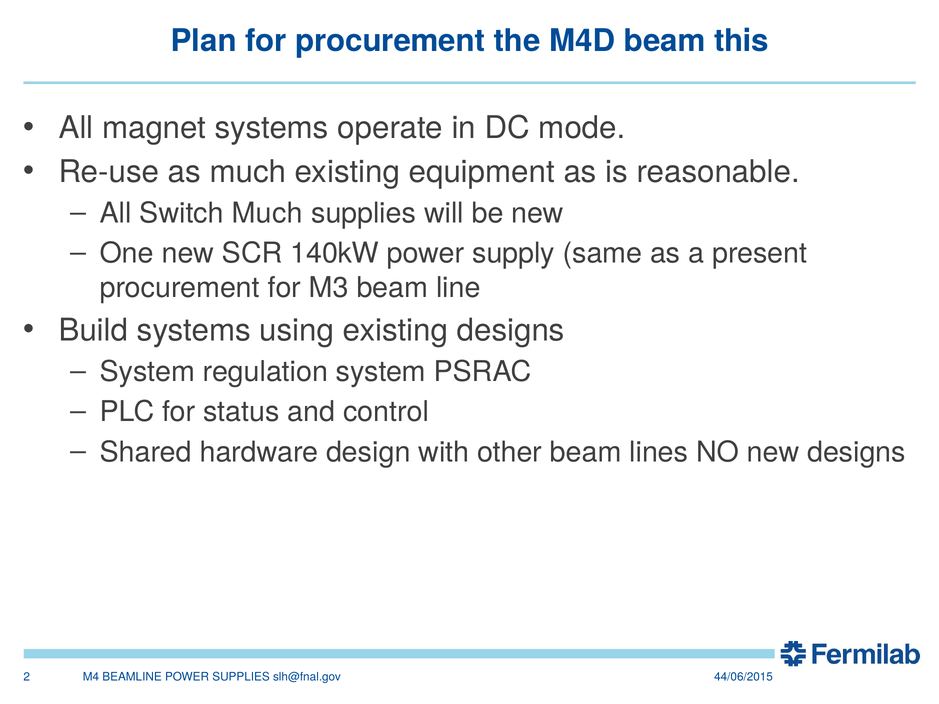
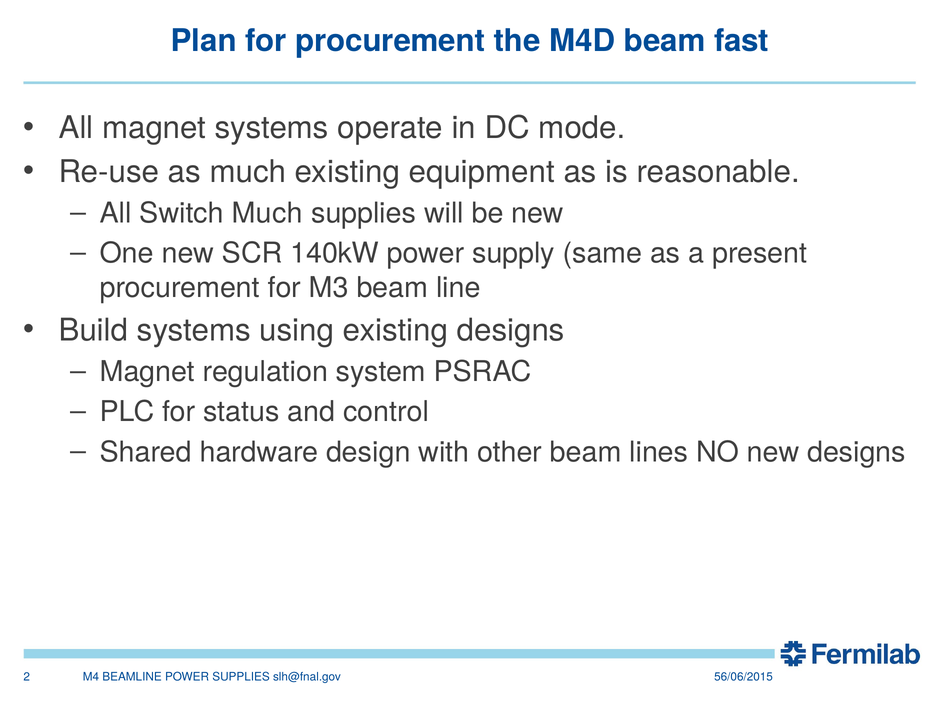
this: this -> fast
System at (147, 372): System -> Magnet
44/06/2015: 44/06/2015 -> 56/06/2015
